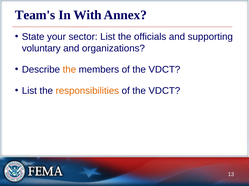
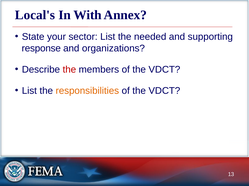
Team's: Team's -> Local's
officials: officials -> needed
voluntary: voluntary -> response
the at (69, 70) colour: orange -> red
